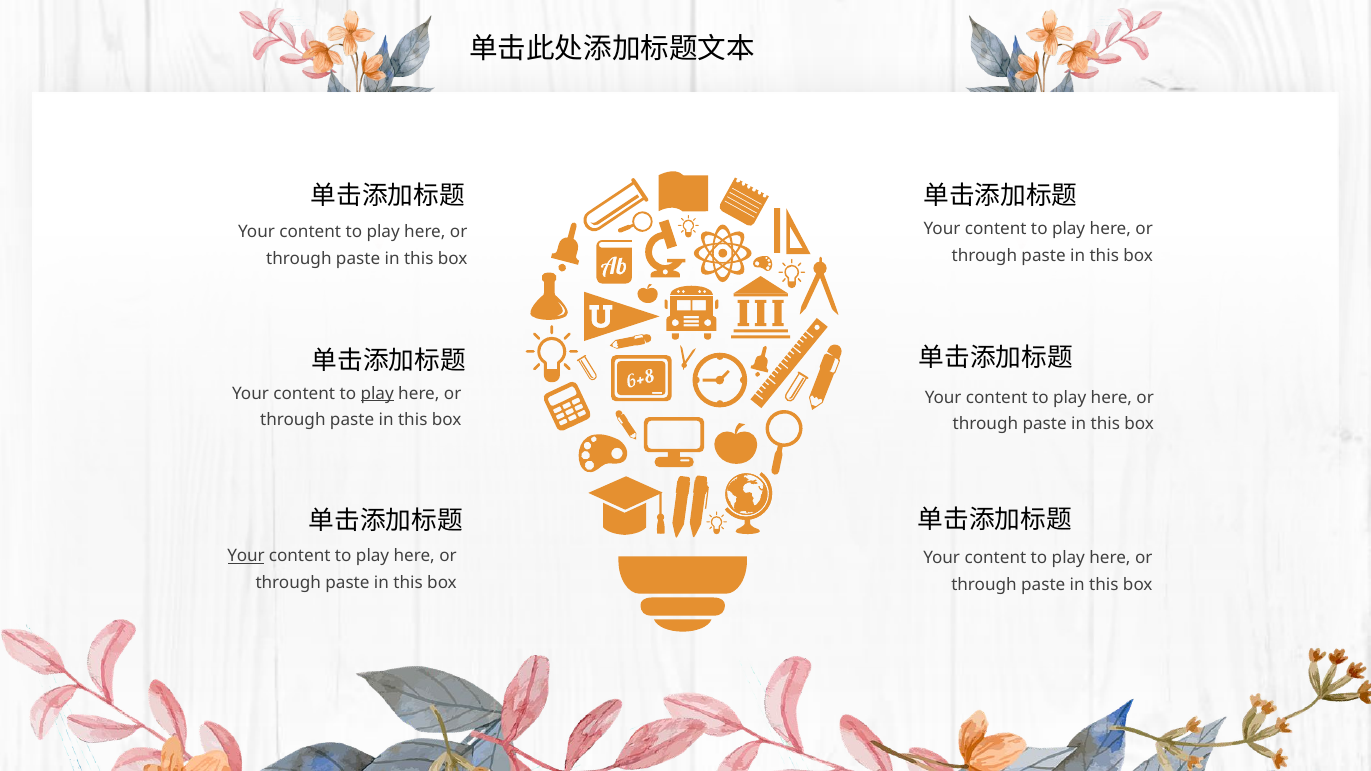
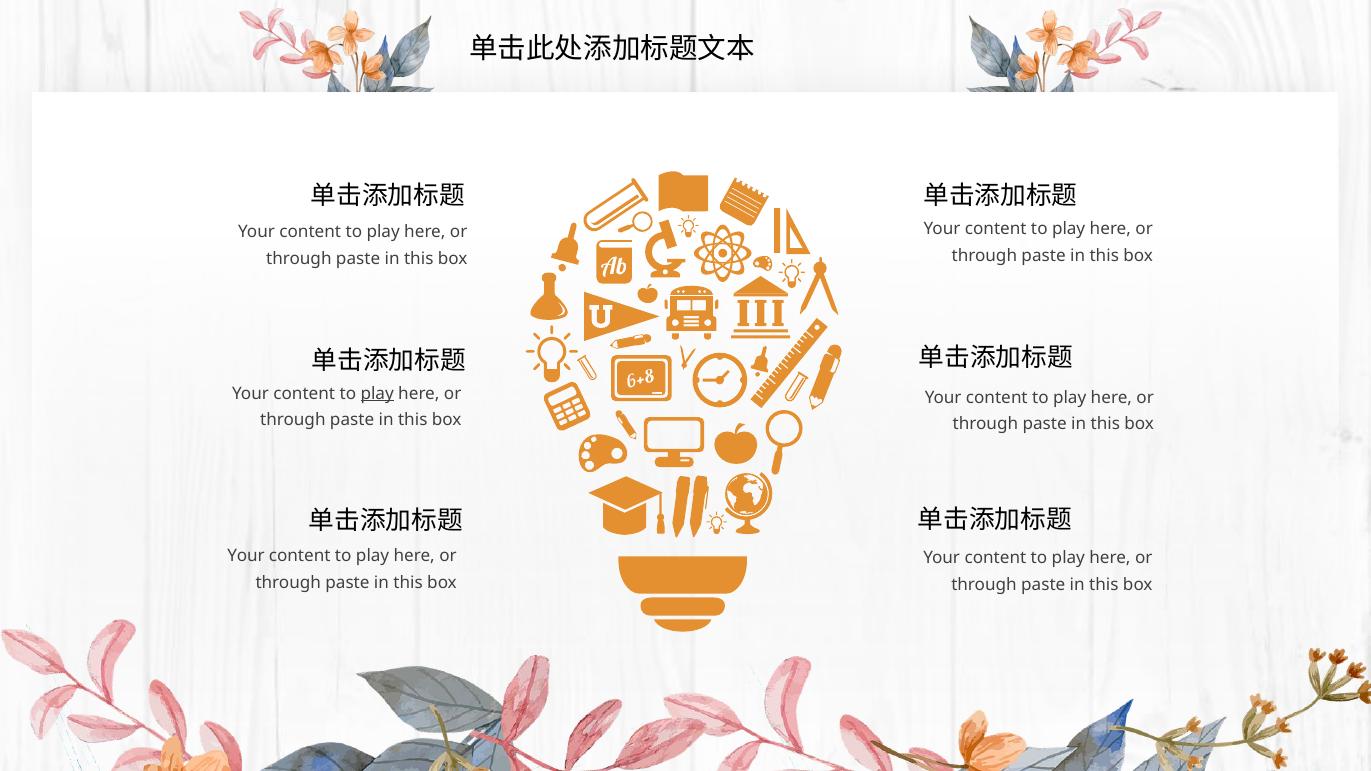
Your at (246, 556) underline: present -> none
